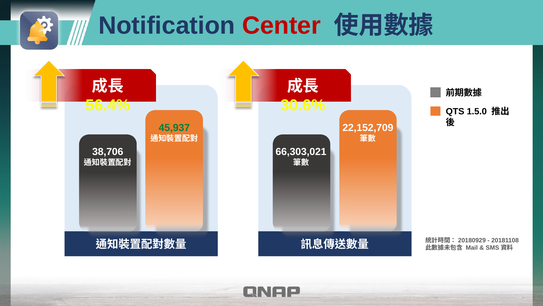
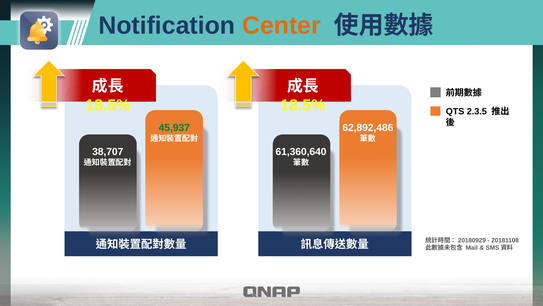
Center colour: red -> orange
56.4% at (108, 105): 56.4% -> 18.5%
30.6% at (303, 105): 30.6% -> 18.5%
1.5.0: 1.5.0 -> 2.3.5
22,152,709: 22,152,709 -> 62,892,486
38,706: 38,706 -> 38,707
66,303,021: 66,303,021 -> 61,360,640
